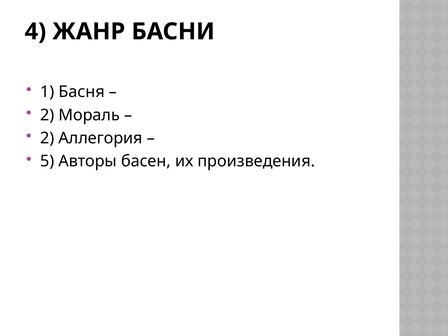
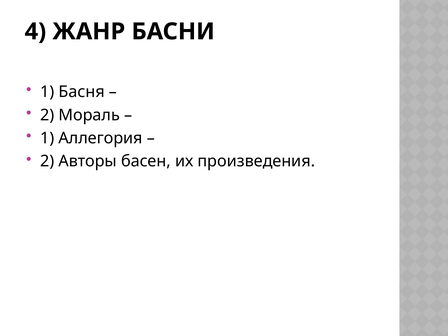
2 at (47, 138): 2 -> 1
5 at (47, 161): 5 -> 2
